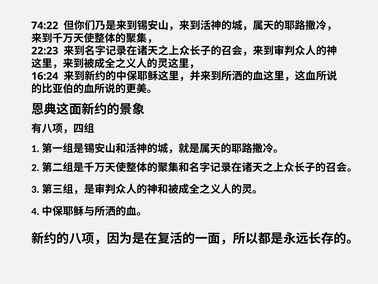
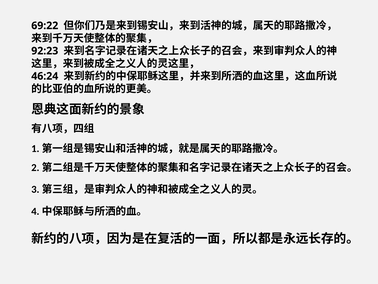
74:22: 74:22 -> 69:22
22:23: 22:23 -> 92:23
16:24: 16:24 -> 46:24
